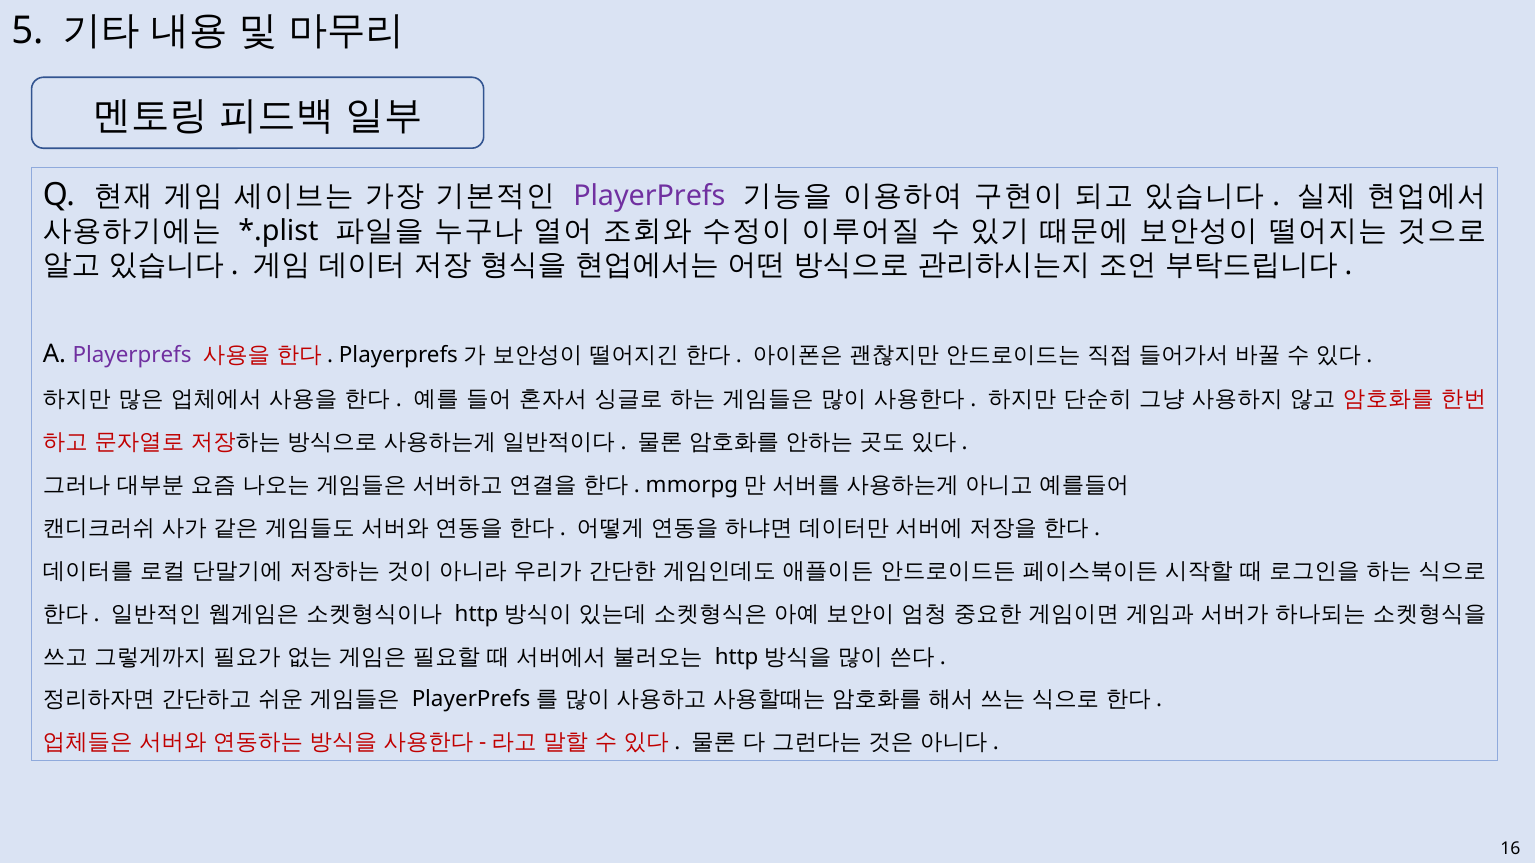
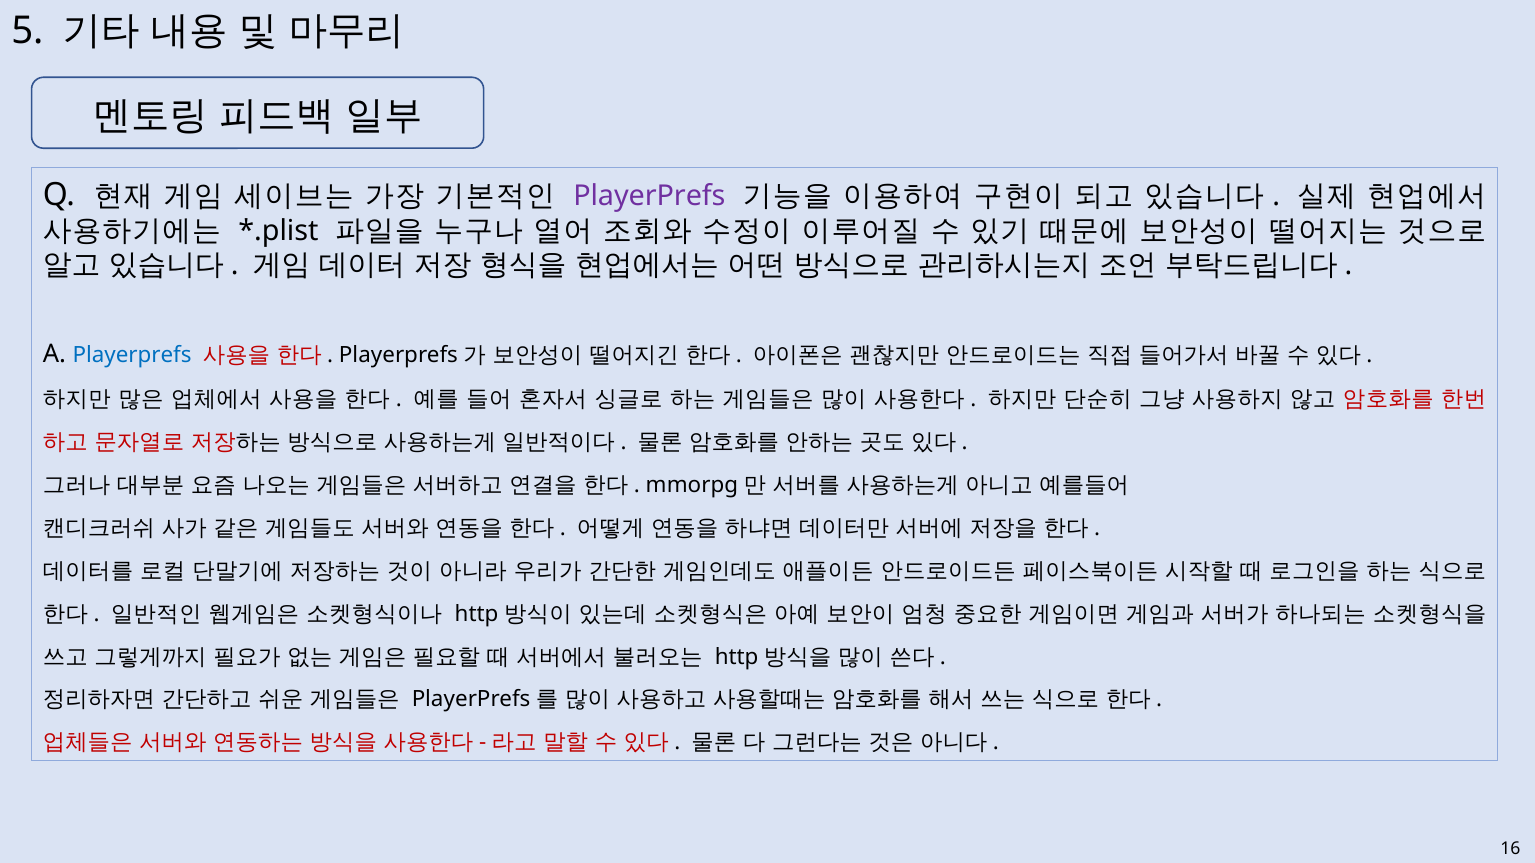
Playerprefs at (132, 356) colour: purple -> blue
